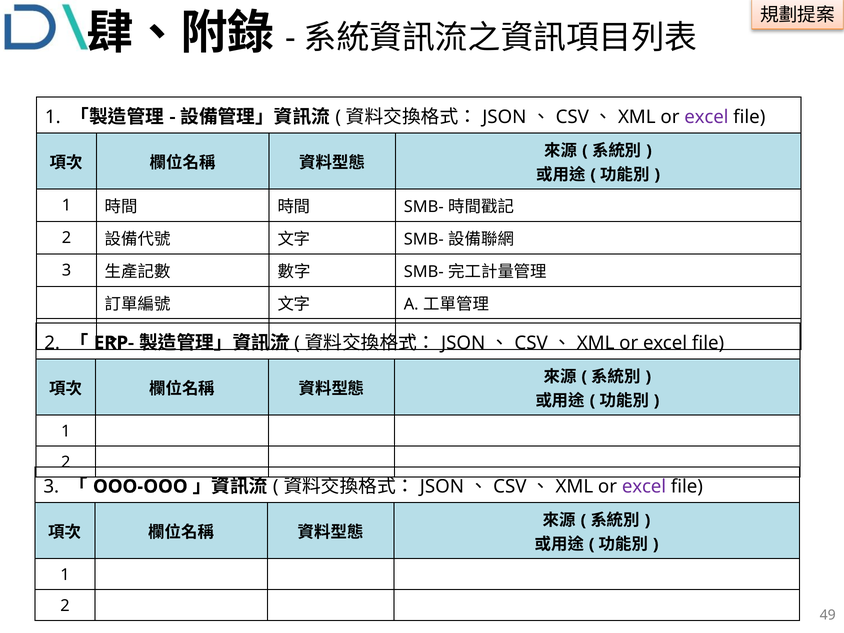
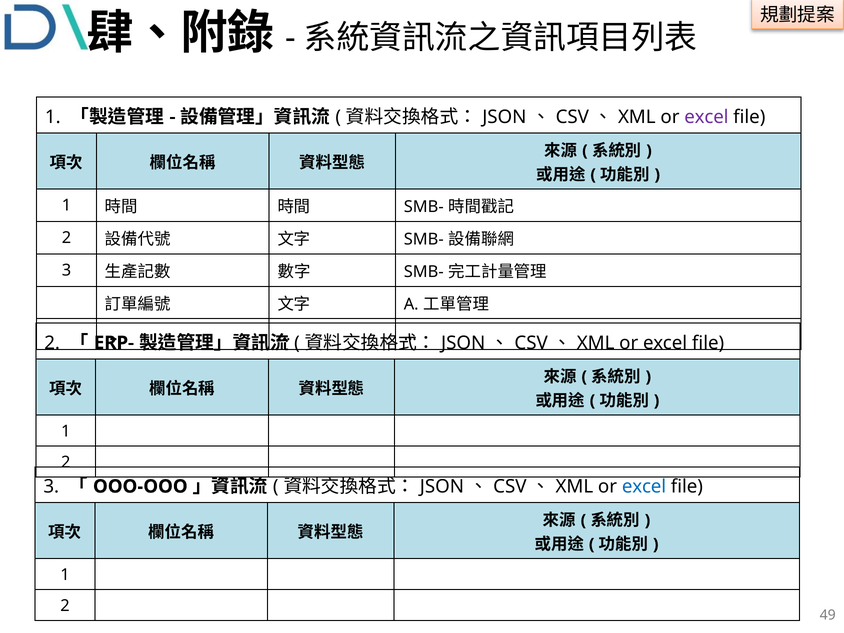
excel at (644, 486) colour: purple -> blue
